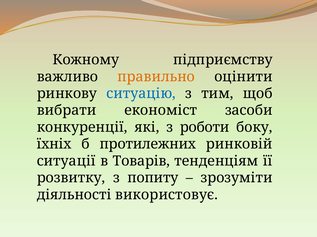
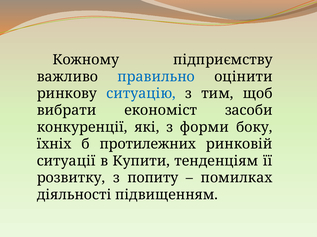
правильно colour: orange -> blue
роботи: роботи -> форми
Товарів: Товарів -> Купити
зрозуміти: зрозуміти -> помилках
використовує: використовує -> підвищенням
